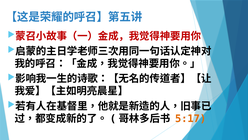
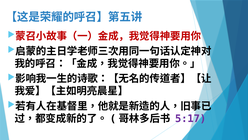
5:17 colour: orange -> purple
